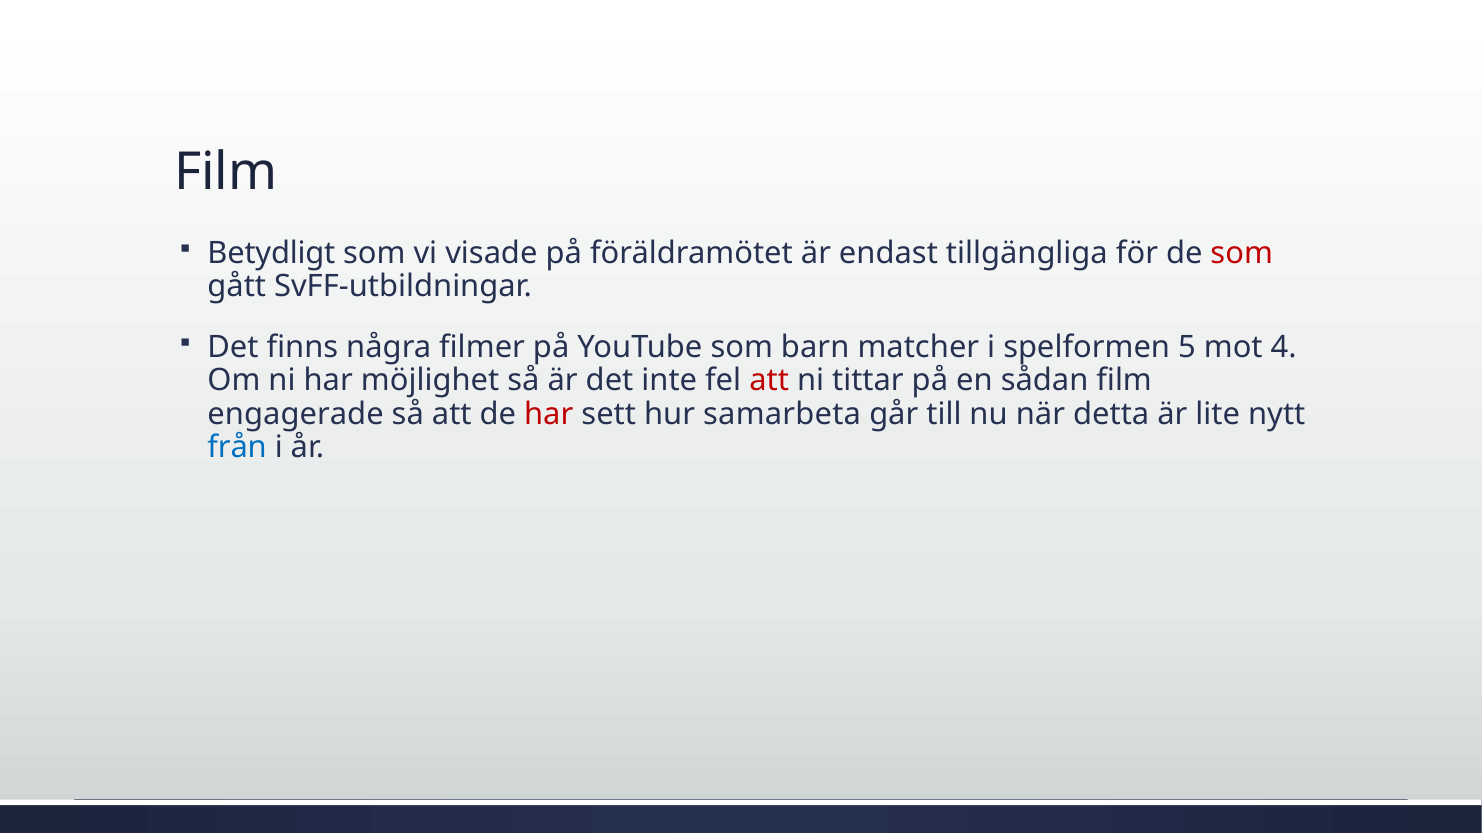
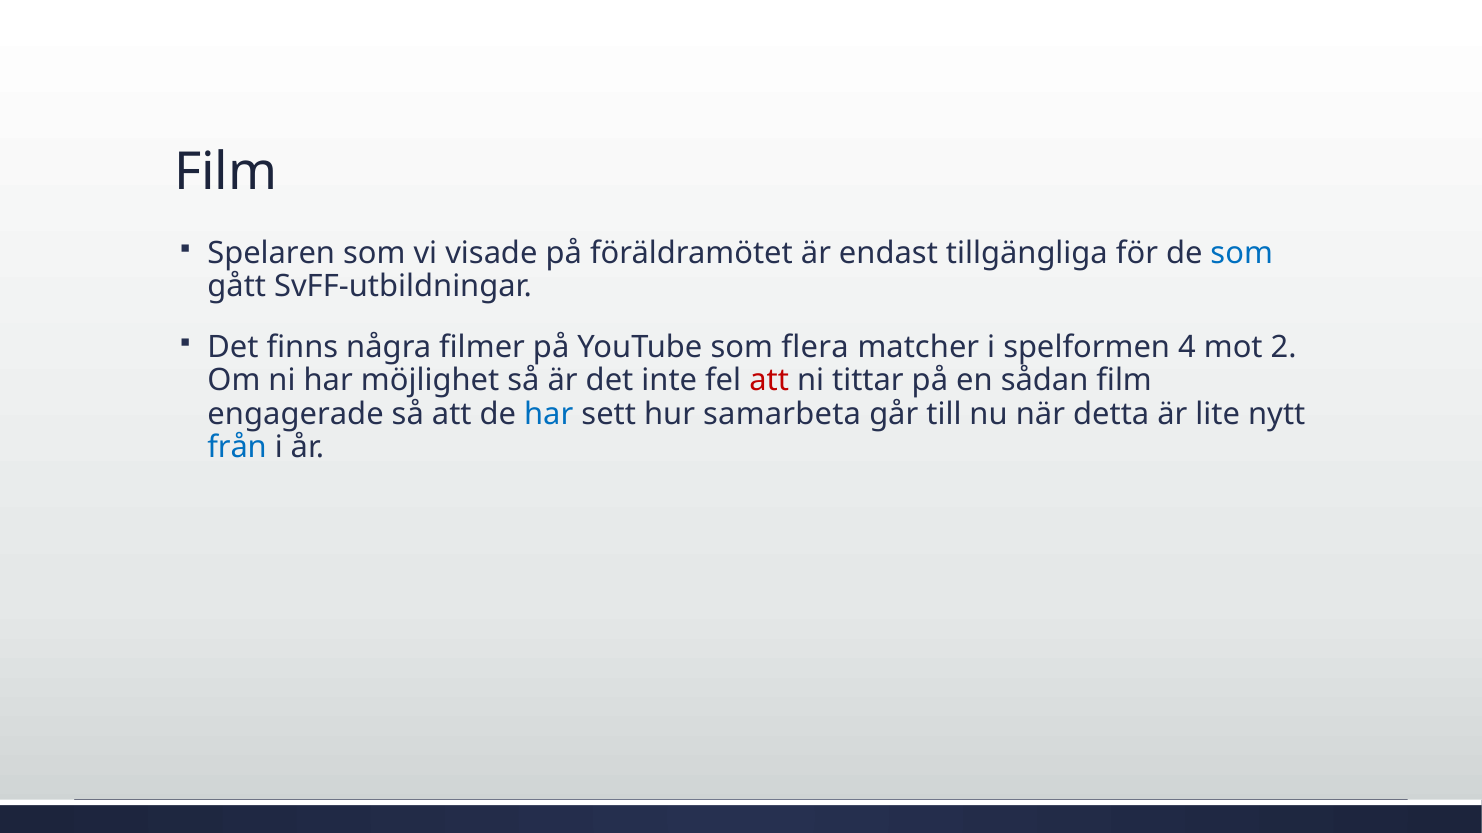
Betydligt: Betydligt -> Spelaren
som at (1242, 253) colour: red -> blue
barn: barn -> flera
5: 5 -> 4
4: 4 -> 2
har at (549, 414) colour: red -> blue
